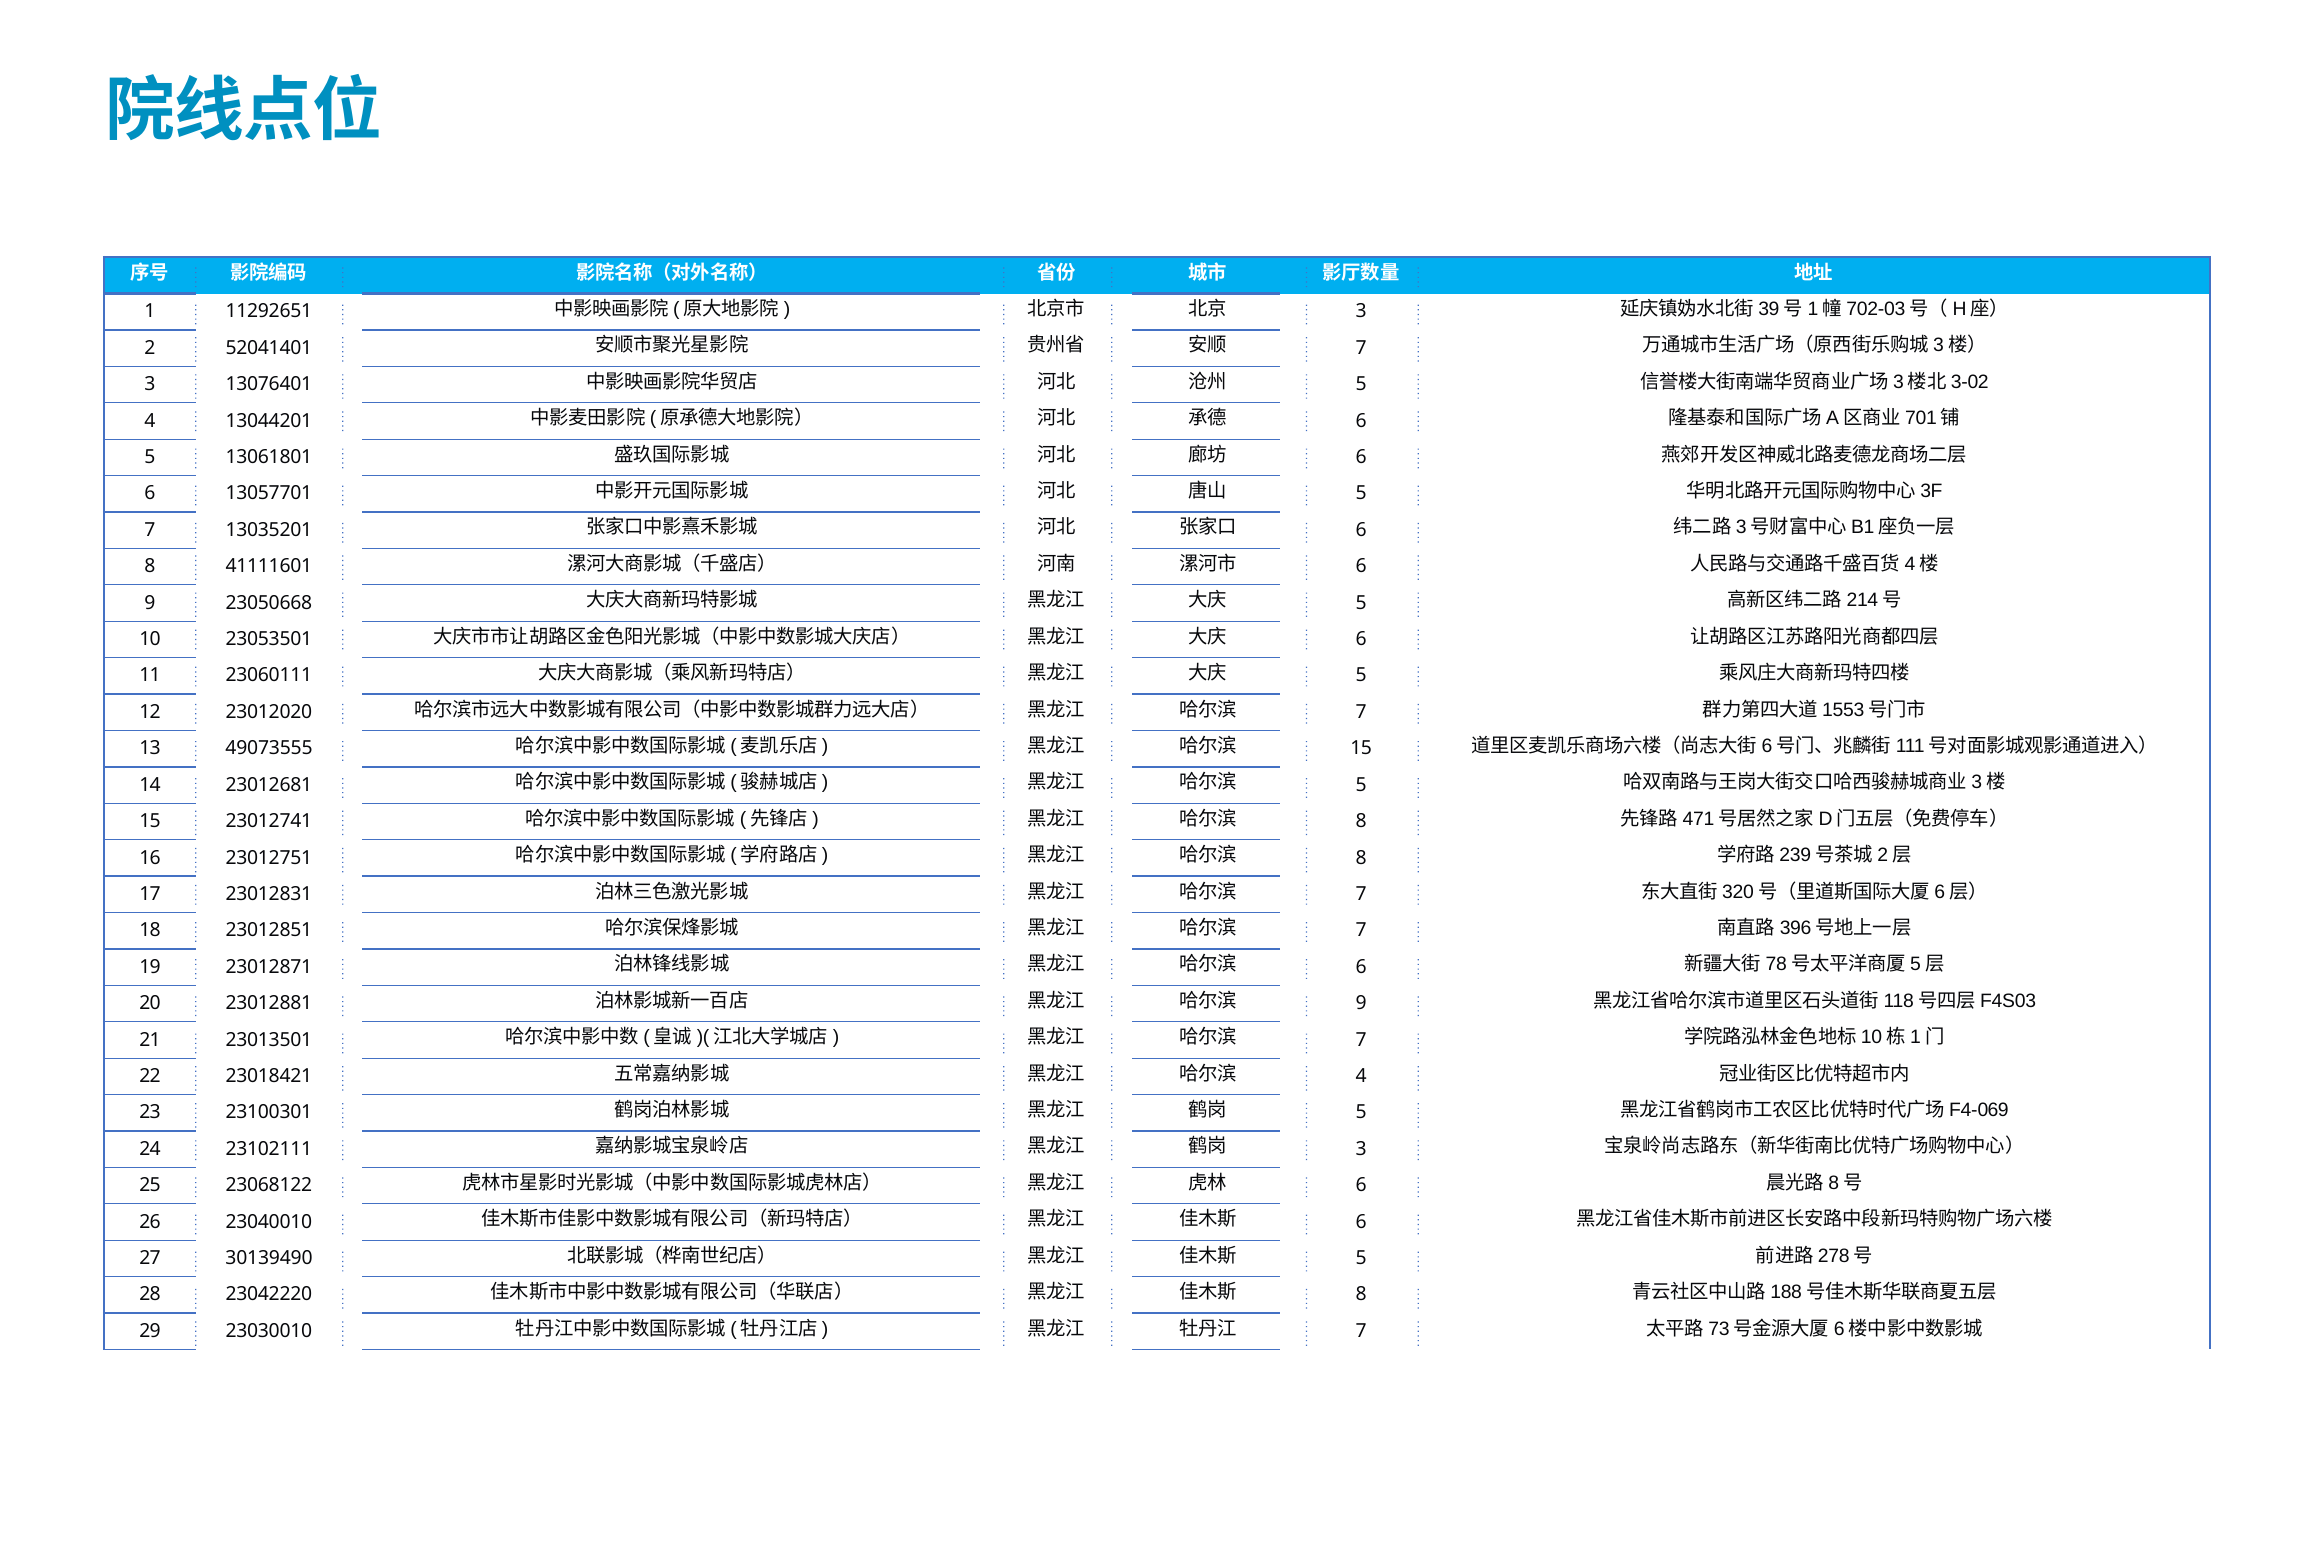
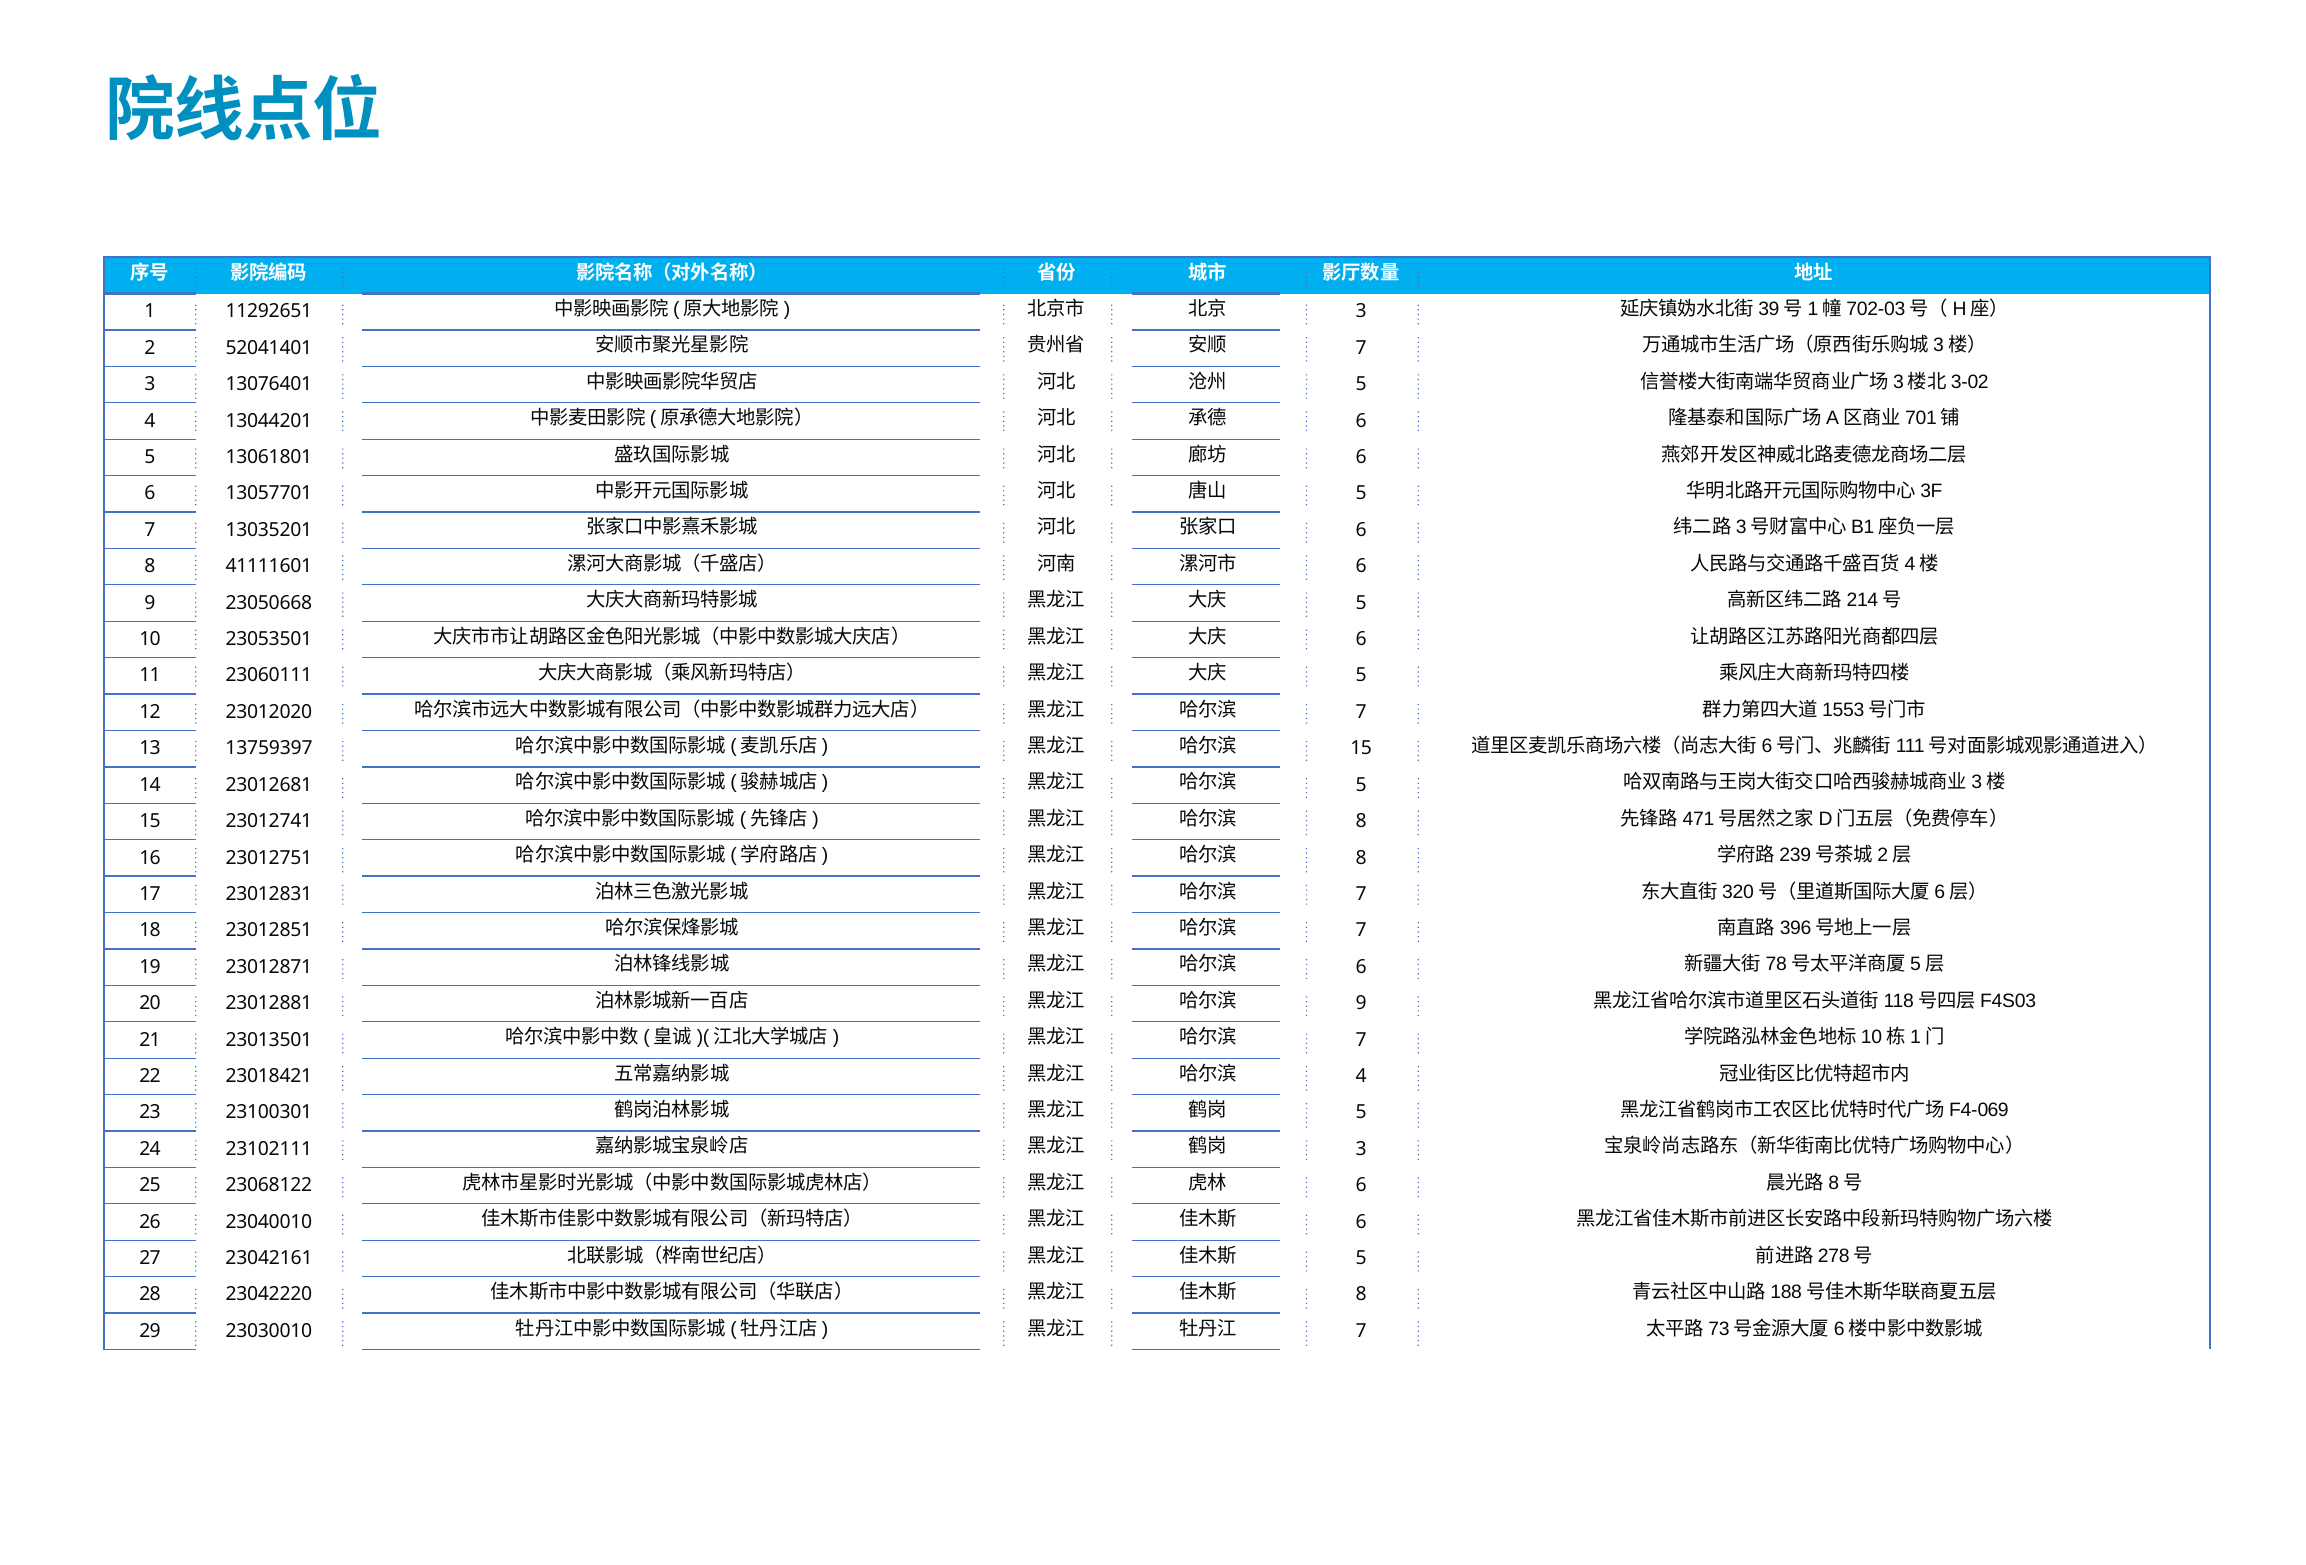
49073555: 49073555 -> 13759397
30139490: 30139490 -> 23042161
